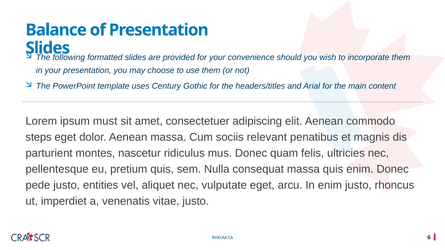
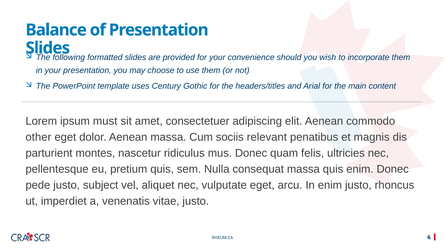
steps: steps -> other
entities: entities -> subject
